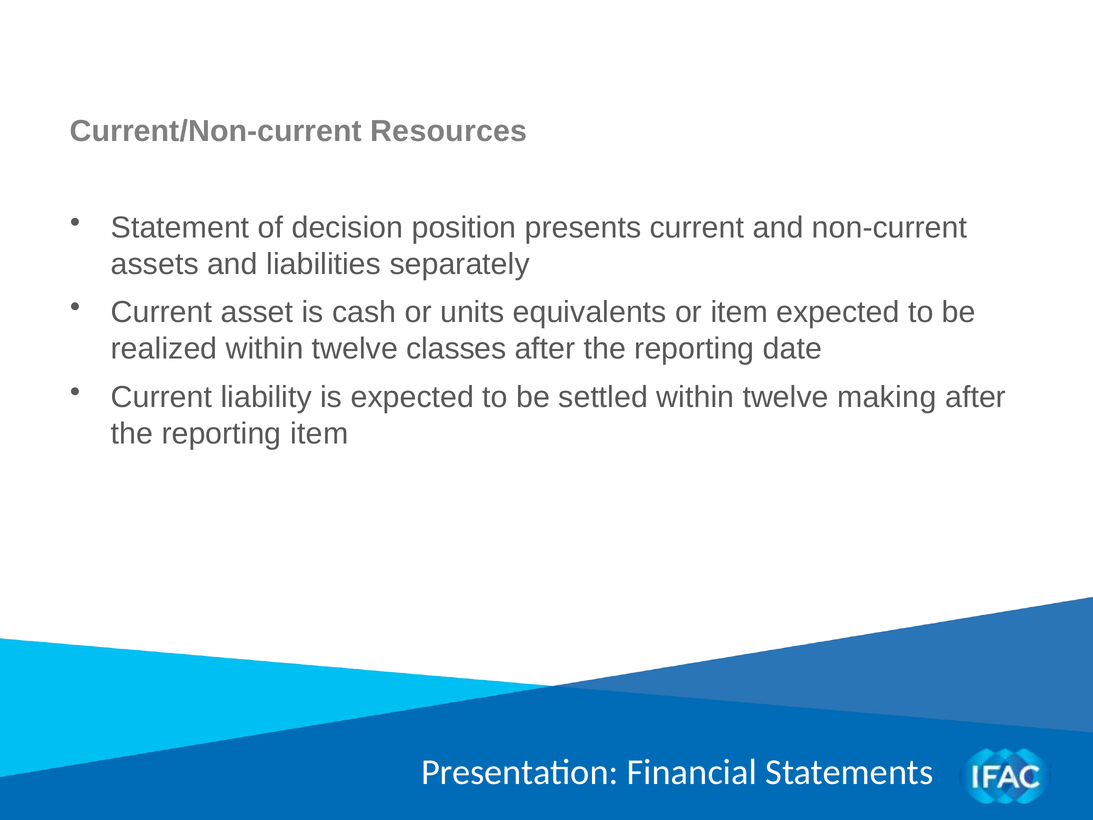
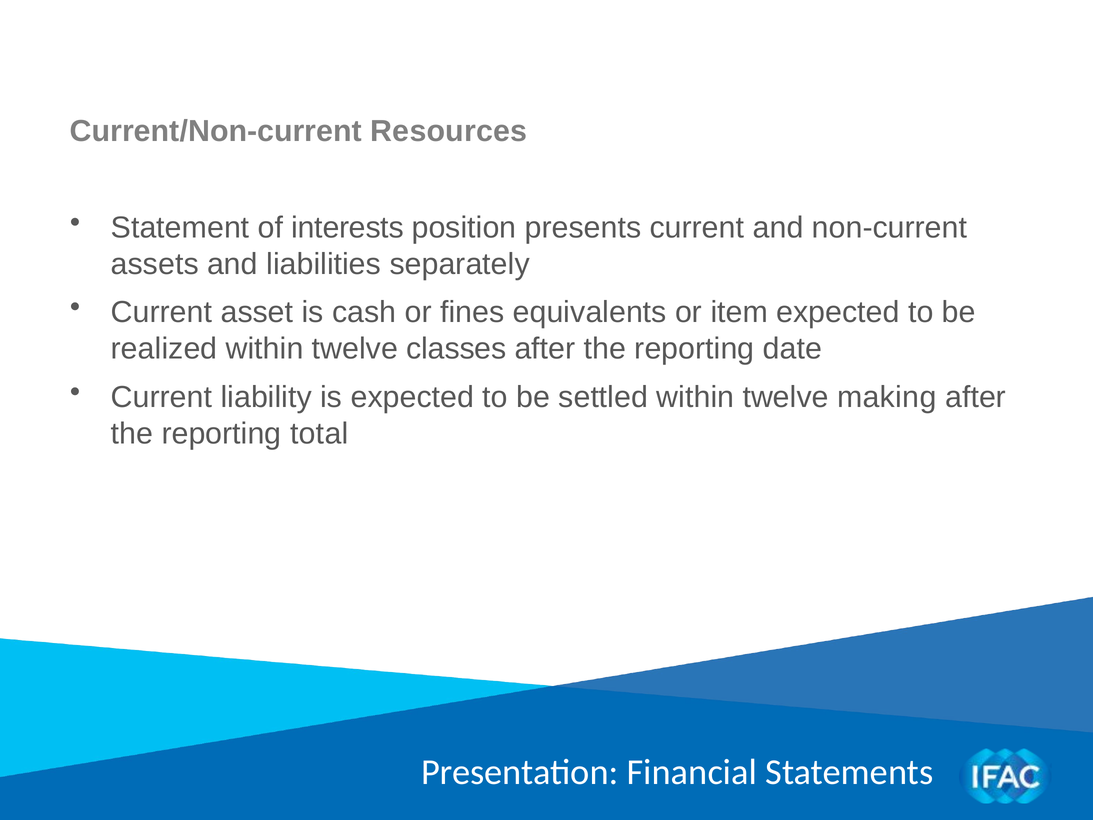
decision: decision -> interests
units: units -> fines
reporting item: item -> total
